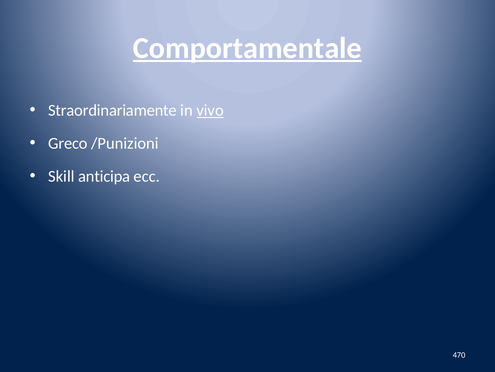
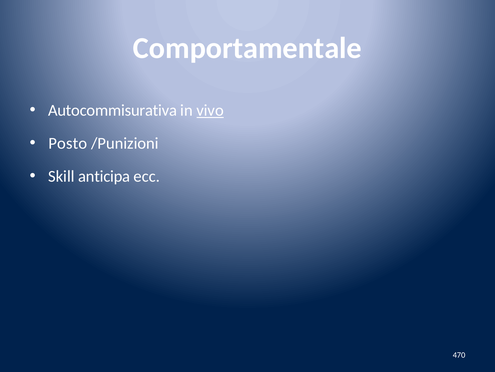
Comportamentale underline: present -> none
Straordinariamente: Straordinariamente -> Autocommisurativa
Greco: Greco -> Posto
